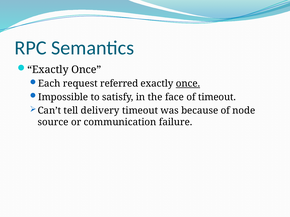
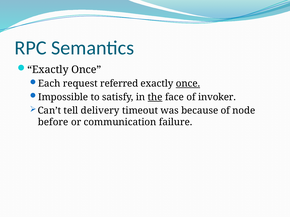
the underline: none -> present
of timeout: timeout -> invoker
source: source -> before
